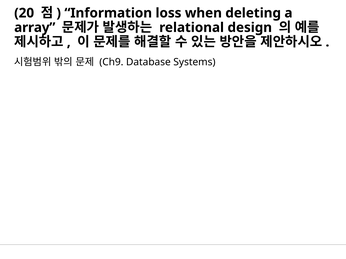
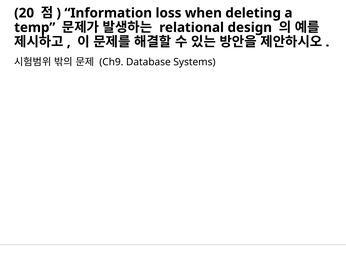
array: array -> temp
